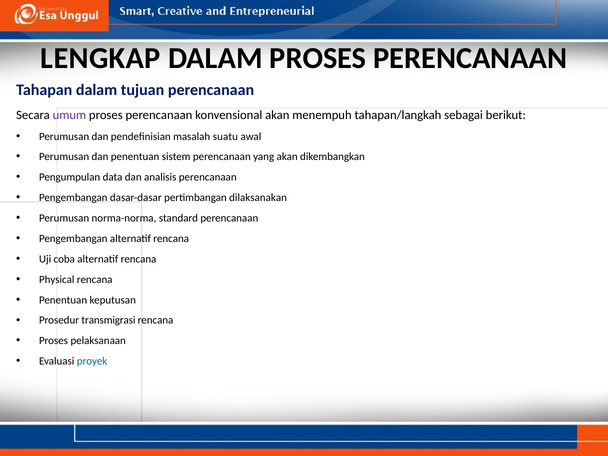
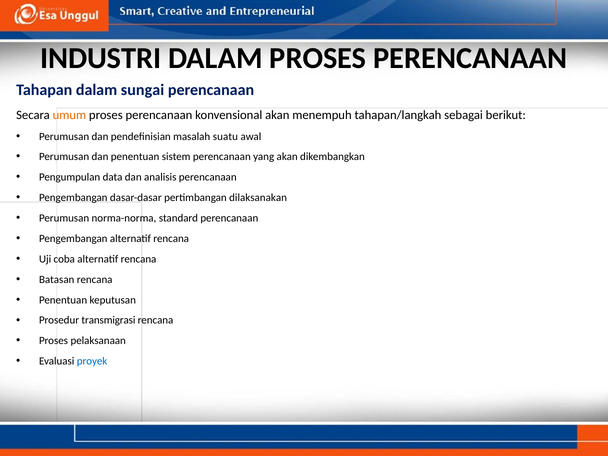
LENGKAP: LENGKAP -> INDUSTRI
tujuan: tujuan -> sungai
umum colour: purple -> orange
Physical: Physical -> Batasan
